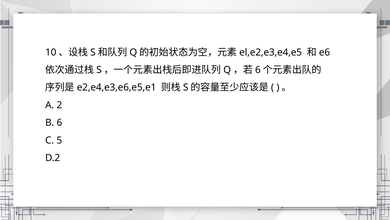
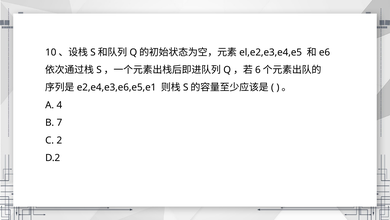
2: 2 -> 4
6: 6 -> 7
5: 5 -> 2
